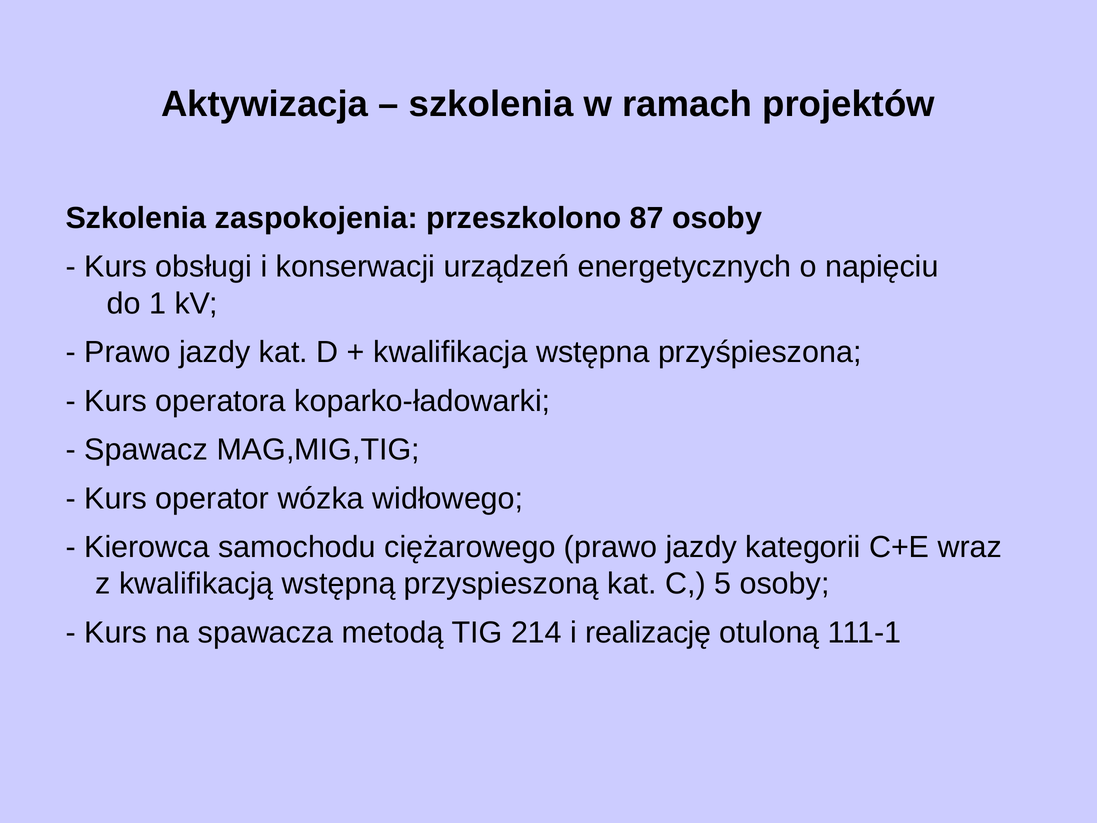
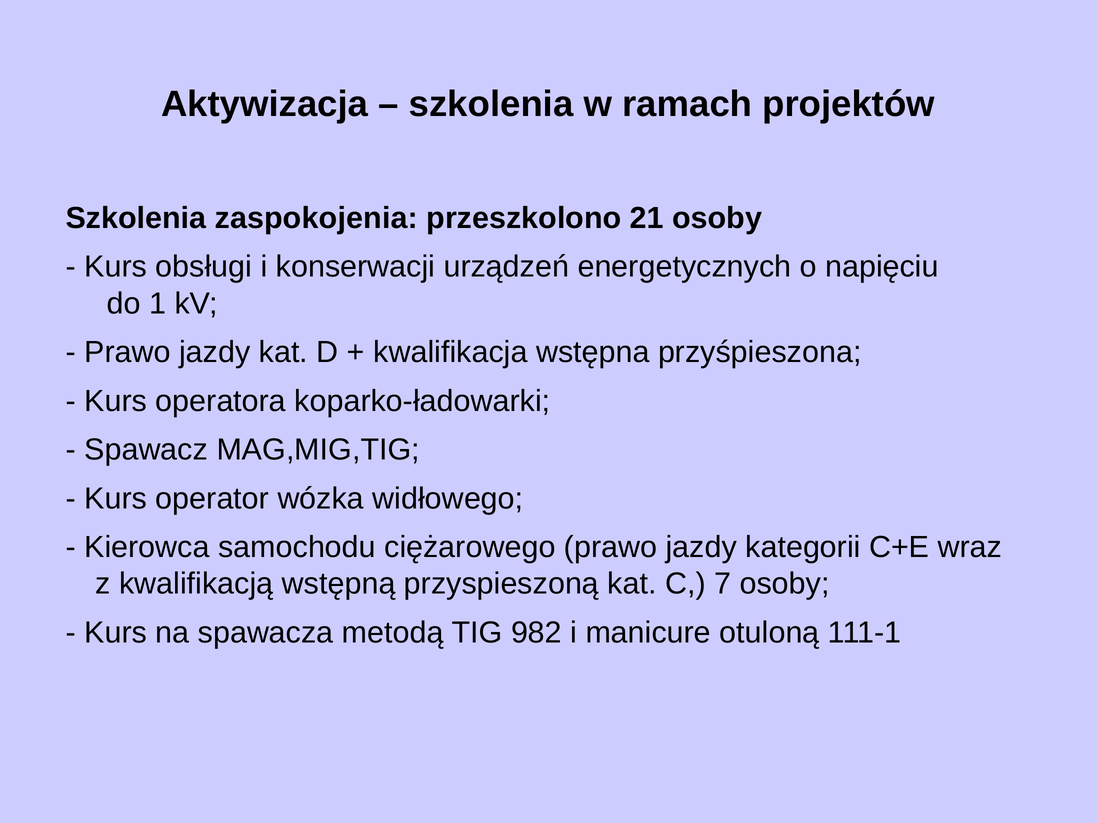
87: 87 -> 21
5: 5 -> 7
214: 214 -> 982
realizację: realizację -> manicure
